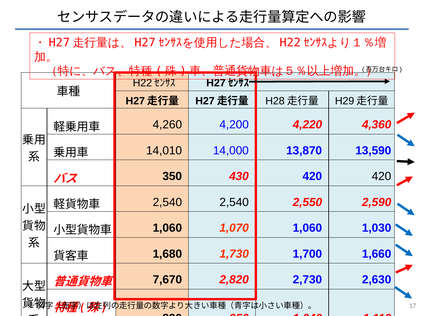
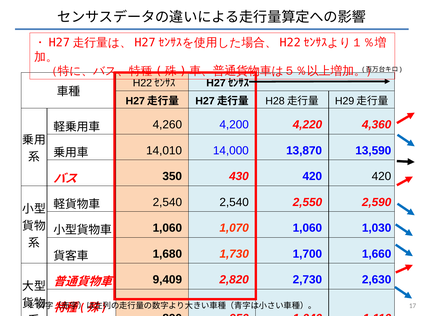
7,670: 7,670 -> 9,409
